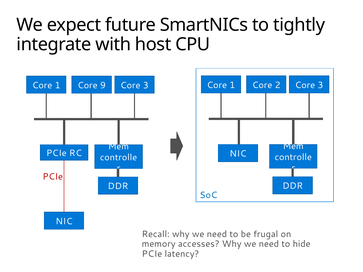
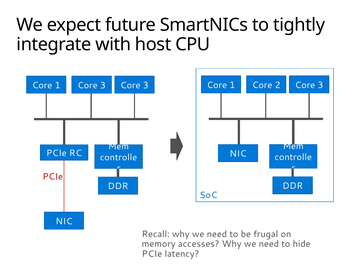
1 Core 9: 9 -> 3
